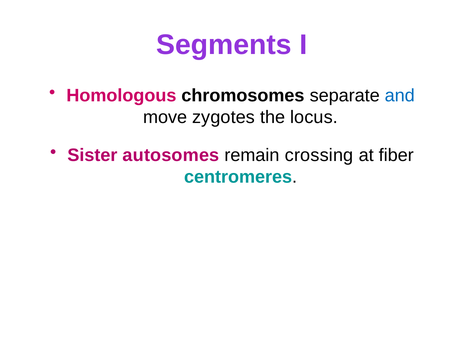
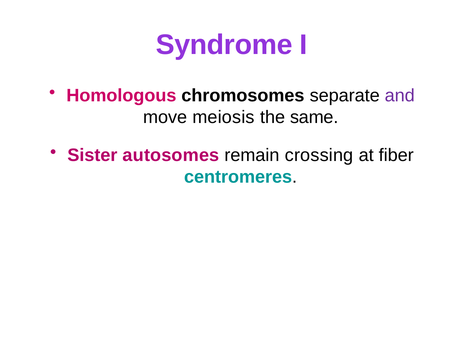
Segments: Segments -> Syndrome
and colour: blue -> purple
zygotes: zygotes -> meiosis
locus: locus -> same
